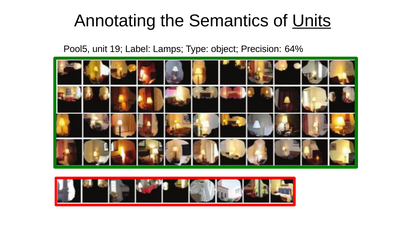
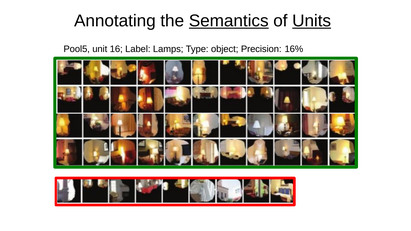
Semantics underline: none -> present
19: 19 -> 16
64%: 64% -> 16%
